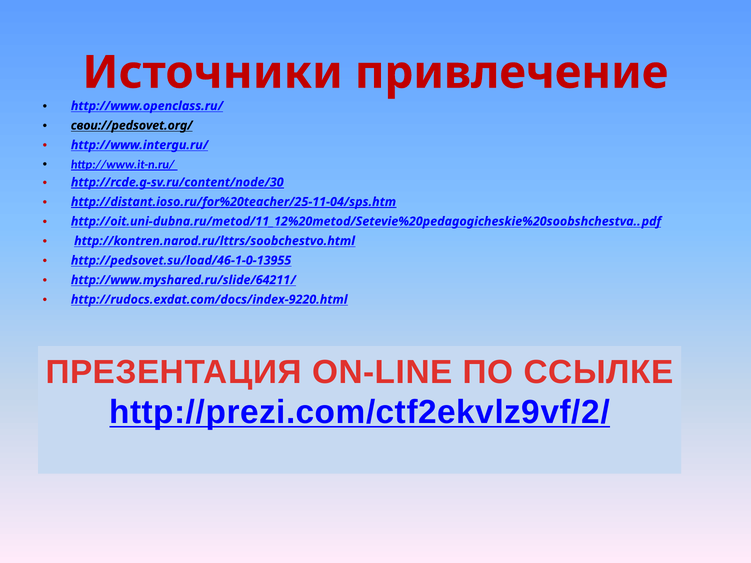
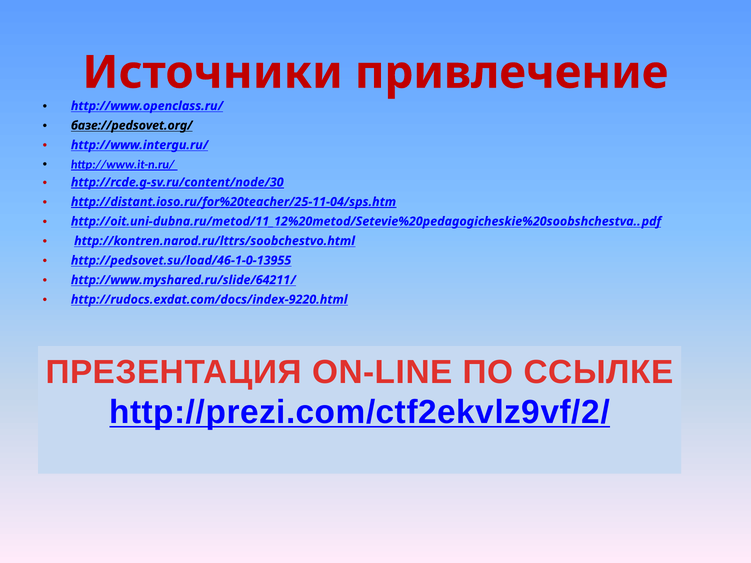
свои://pedsovet.org/: свои://pedsovet.org/ -> базе://pedsovet.org/
